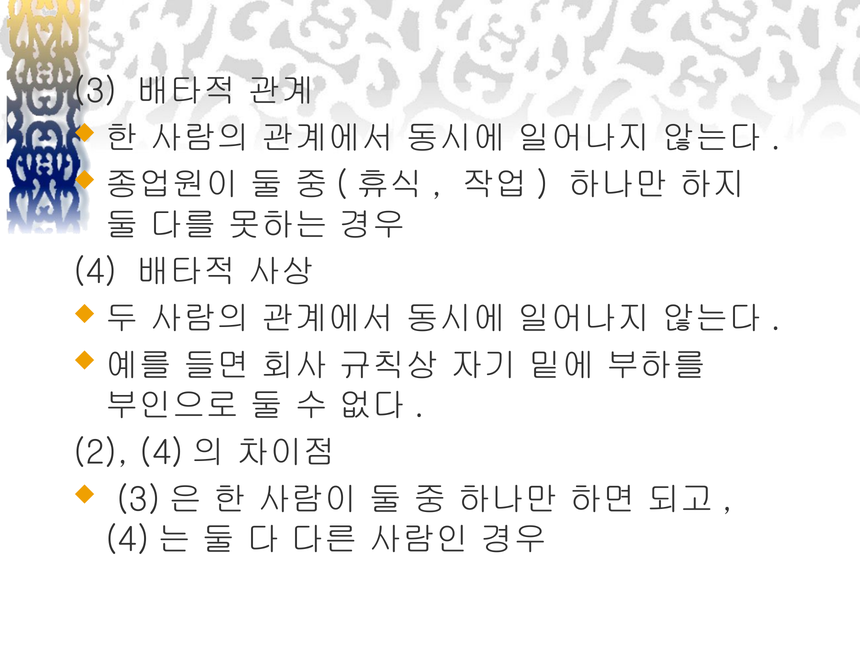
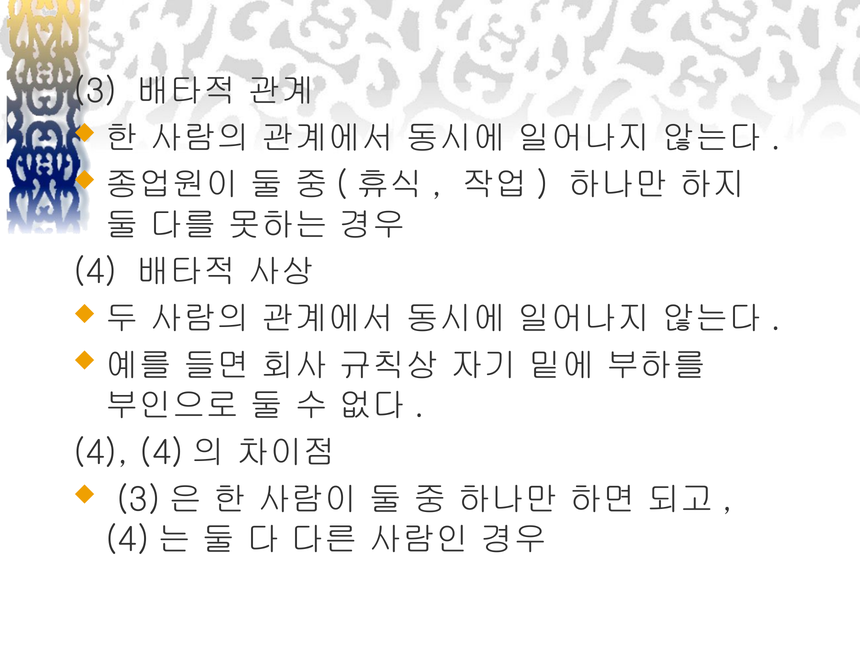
2 at (101, 453): 2 -> 4
